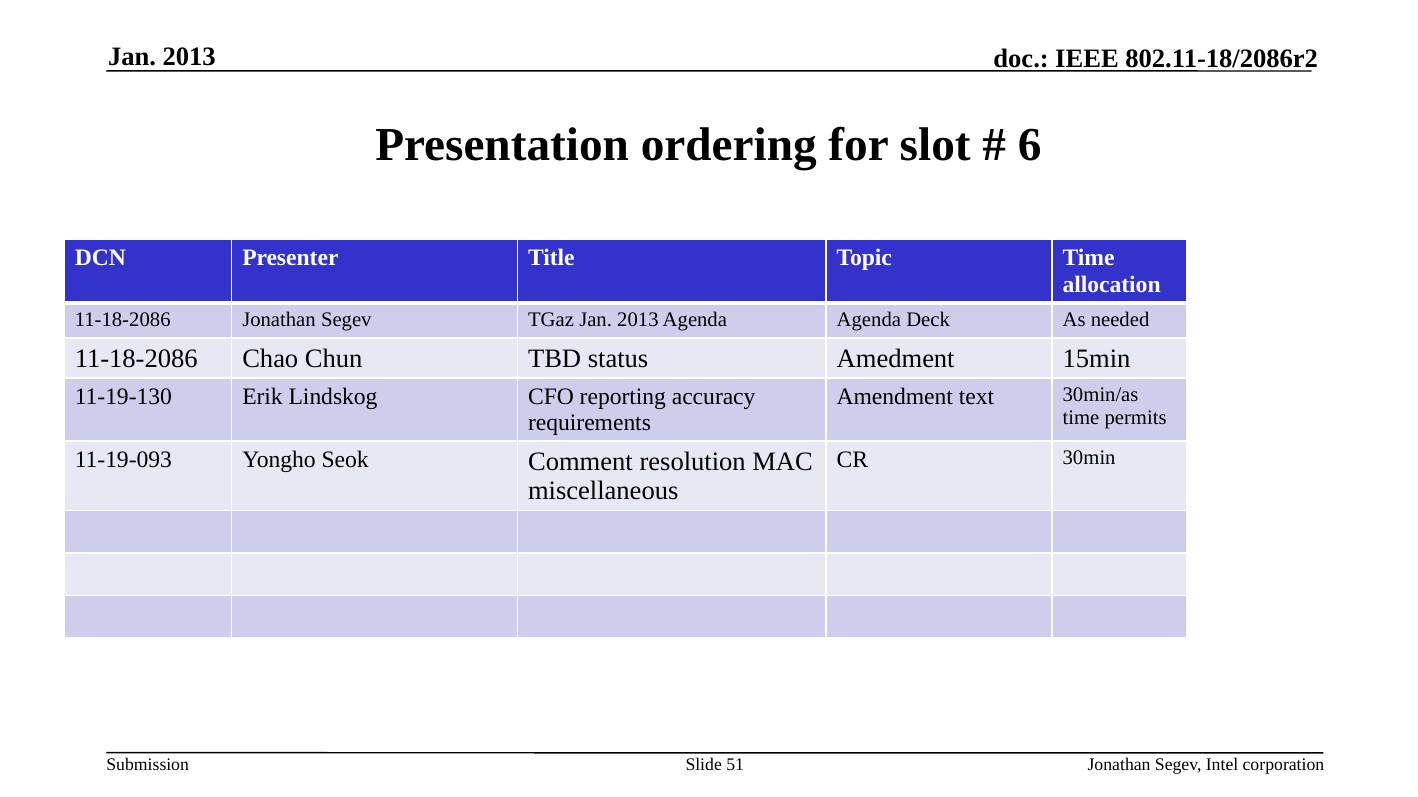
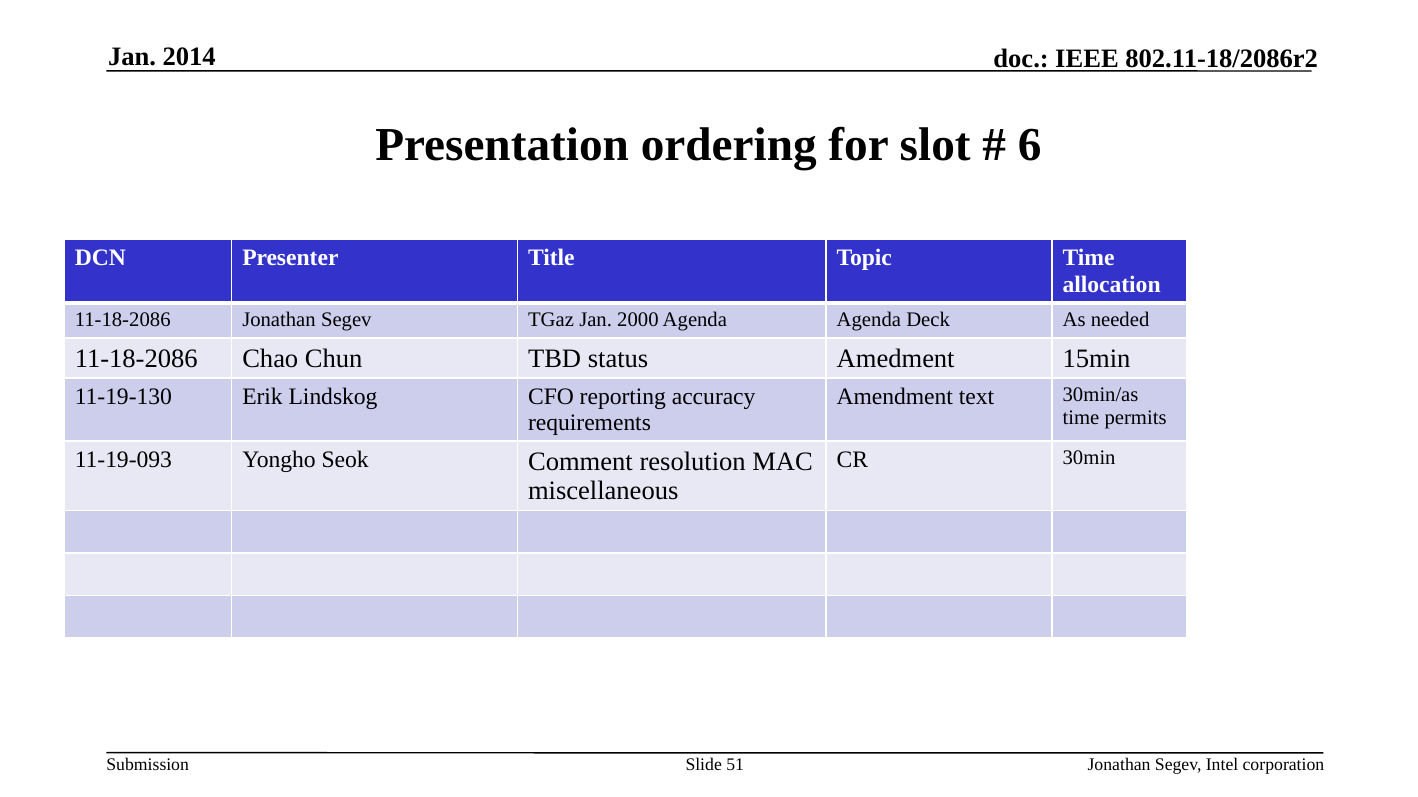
2013 at (189, 56): 2013 -> 2014
TGaz Jan 2013: 2013 -> 2000
